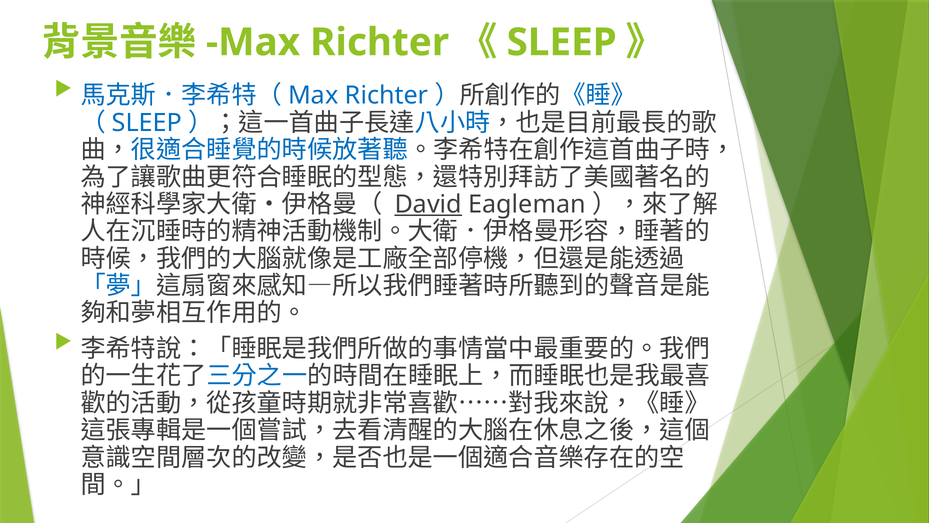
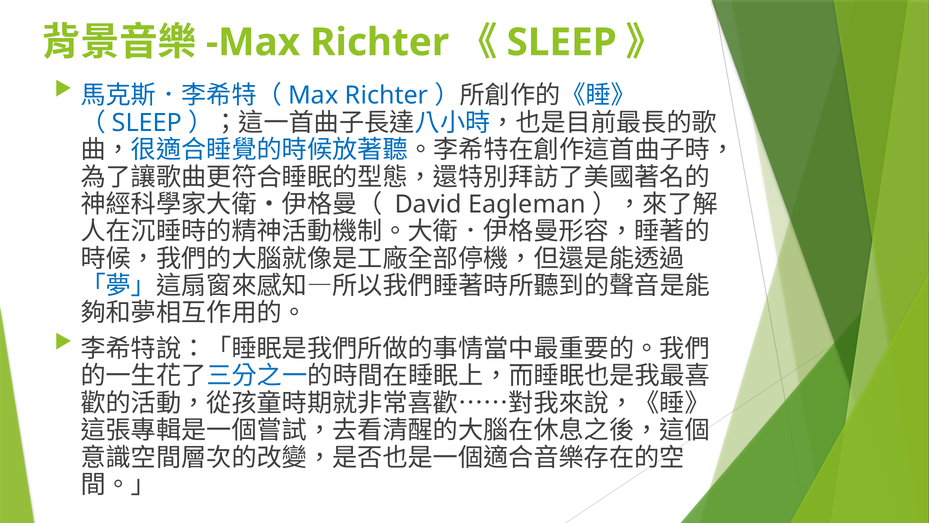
David underline: present -> none
